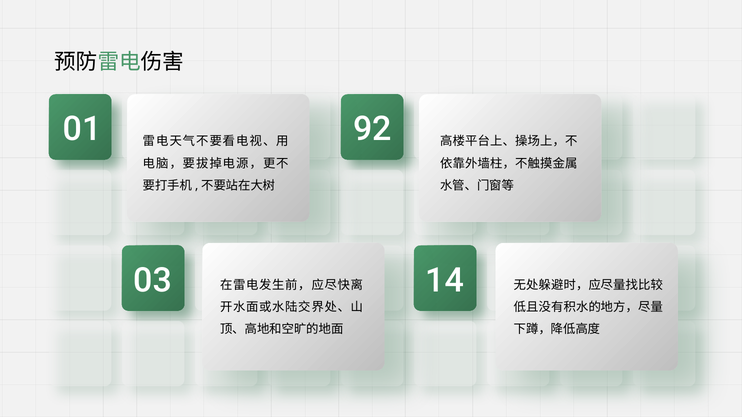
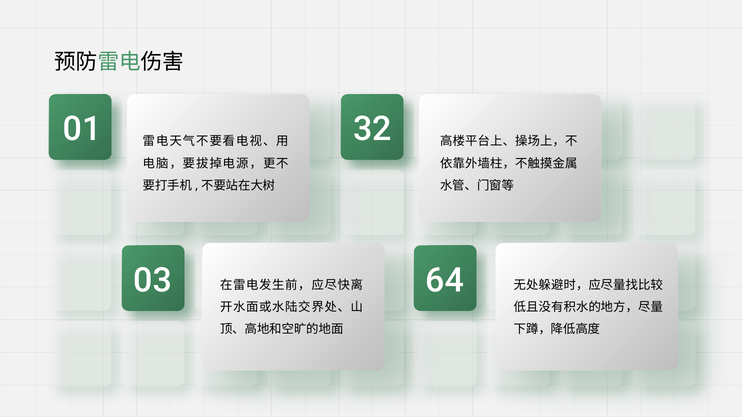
92: 92 -> 32
14: 14 -> 64
